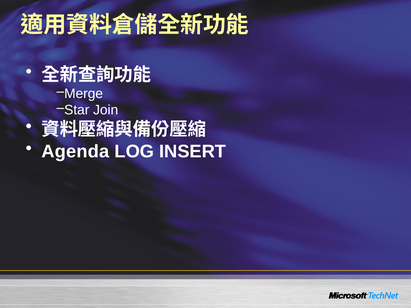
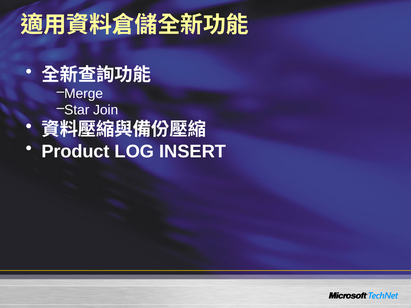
Agenda: Agenda -> Product
